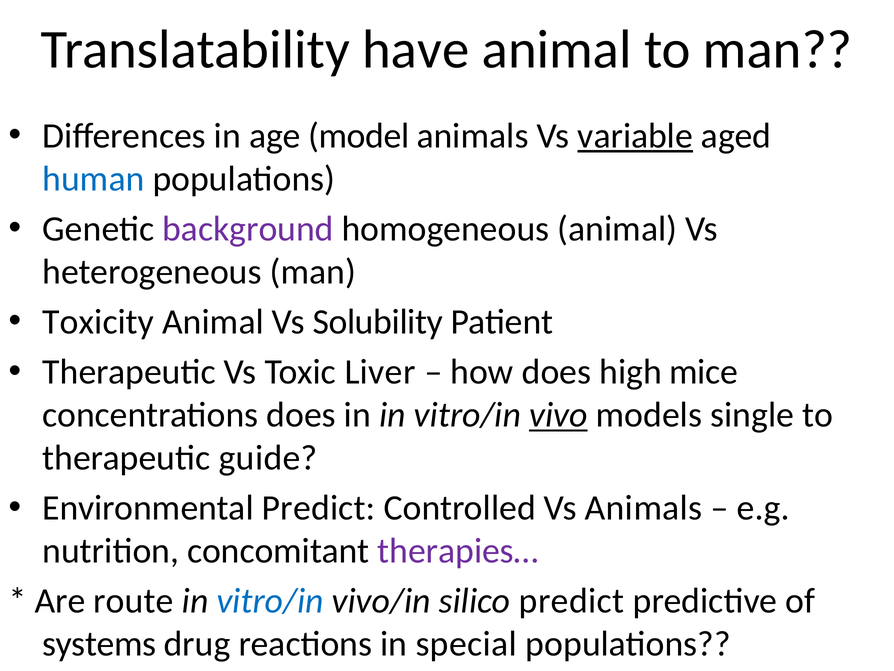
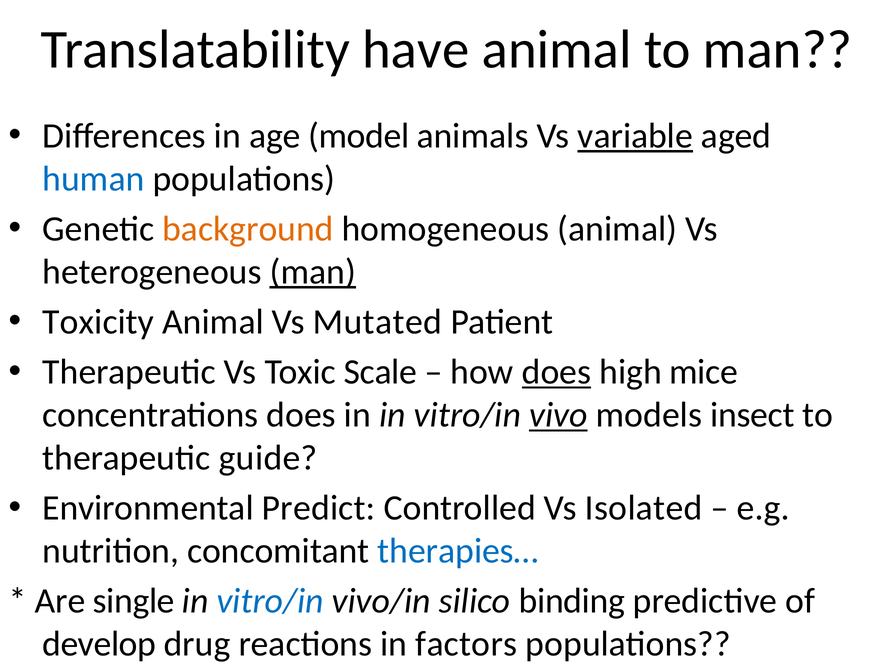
background colour: purple -> orange
man at (313, 272) underline: none -> present
Solubility: Solubility -> Mutated
Liver: Liver -> Scale
does at (556, 372) underline: none -> present
single: single -> insect
Vs Animals: Animals -> Isolated
therapies… colour: purple -> blue
route: route -> single
silico predict: predict -> binding
systems: systems -> develop
special: special -> factors
